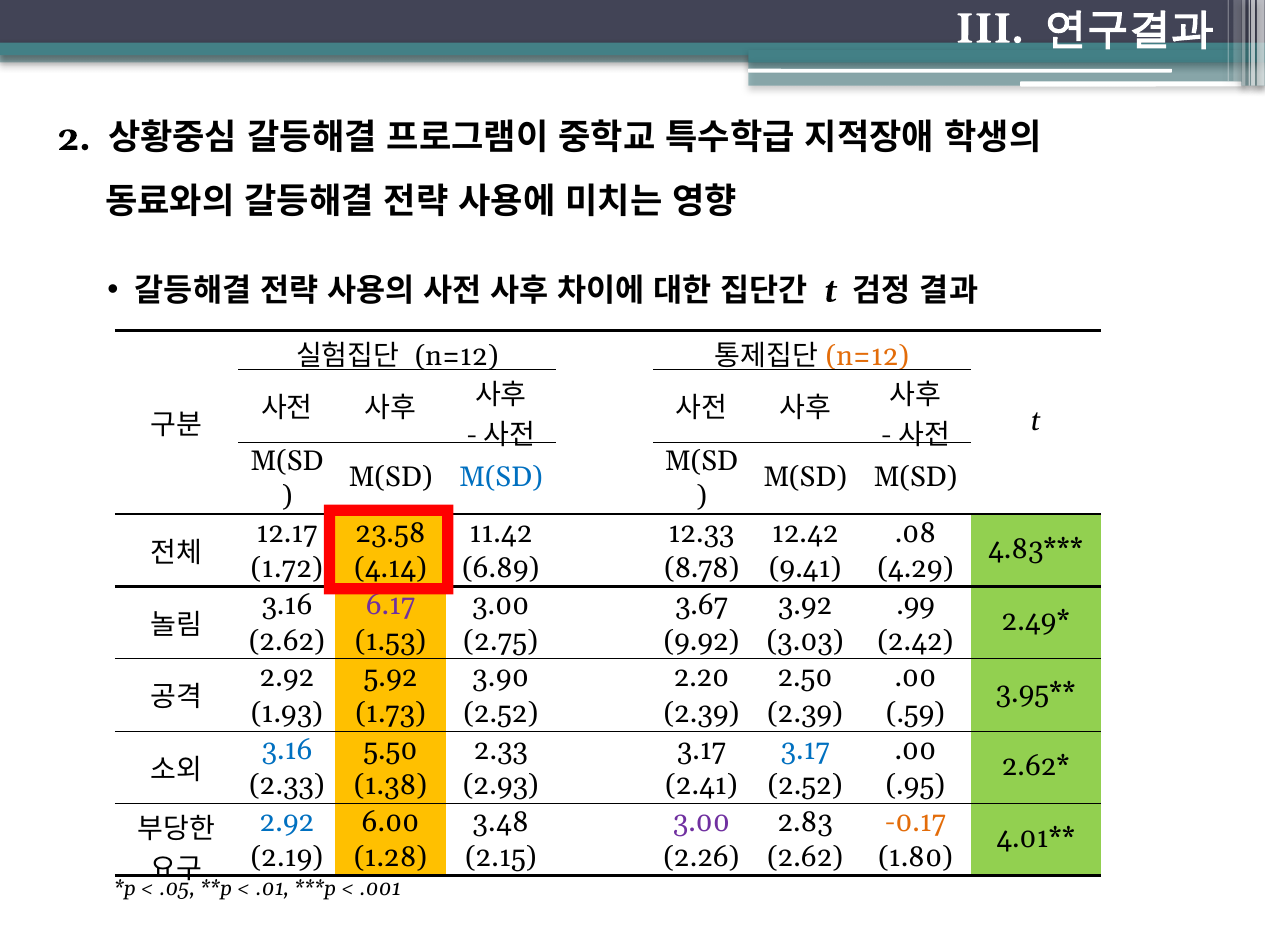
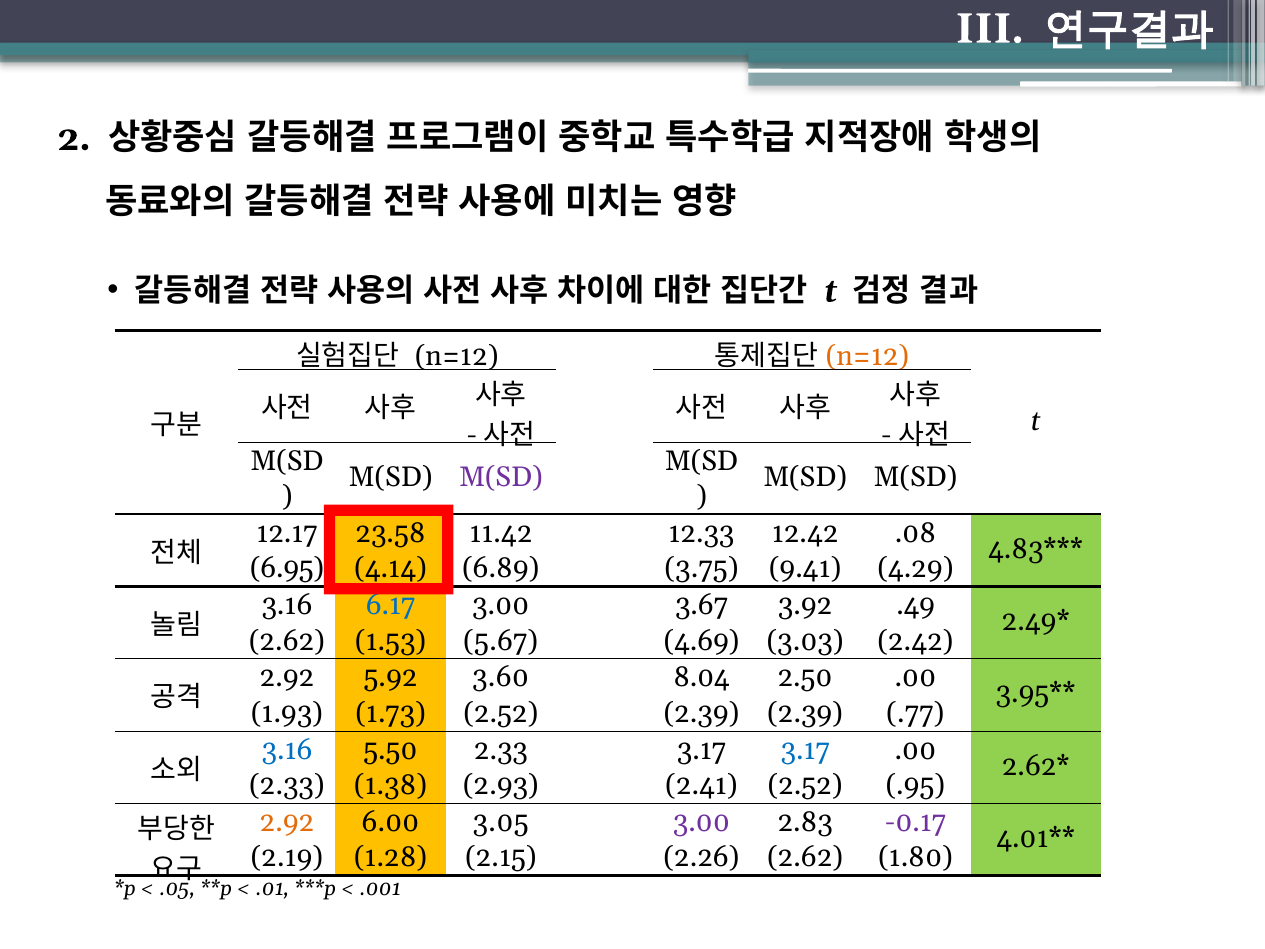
M(SD at (501, 477) colour: blue -> purple
1.72: 1.72 -> 6.95
8.78: 8.78 -> 3.75
6.17 colour: purple -> blue
.99: .99 -> .49
2.75: 2.75 -> 5.67
9.92: 9.92 -> 4.69
3.90: 3.90 -> 3.60
2.20: 2.20 -> 8.04
.59: .59 -> .77
2.92 at (287, 822) colour: blue -> orange
3.48: 3.48 -> 3.05
-0.17 colour: orange -> purple
